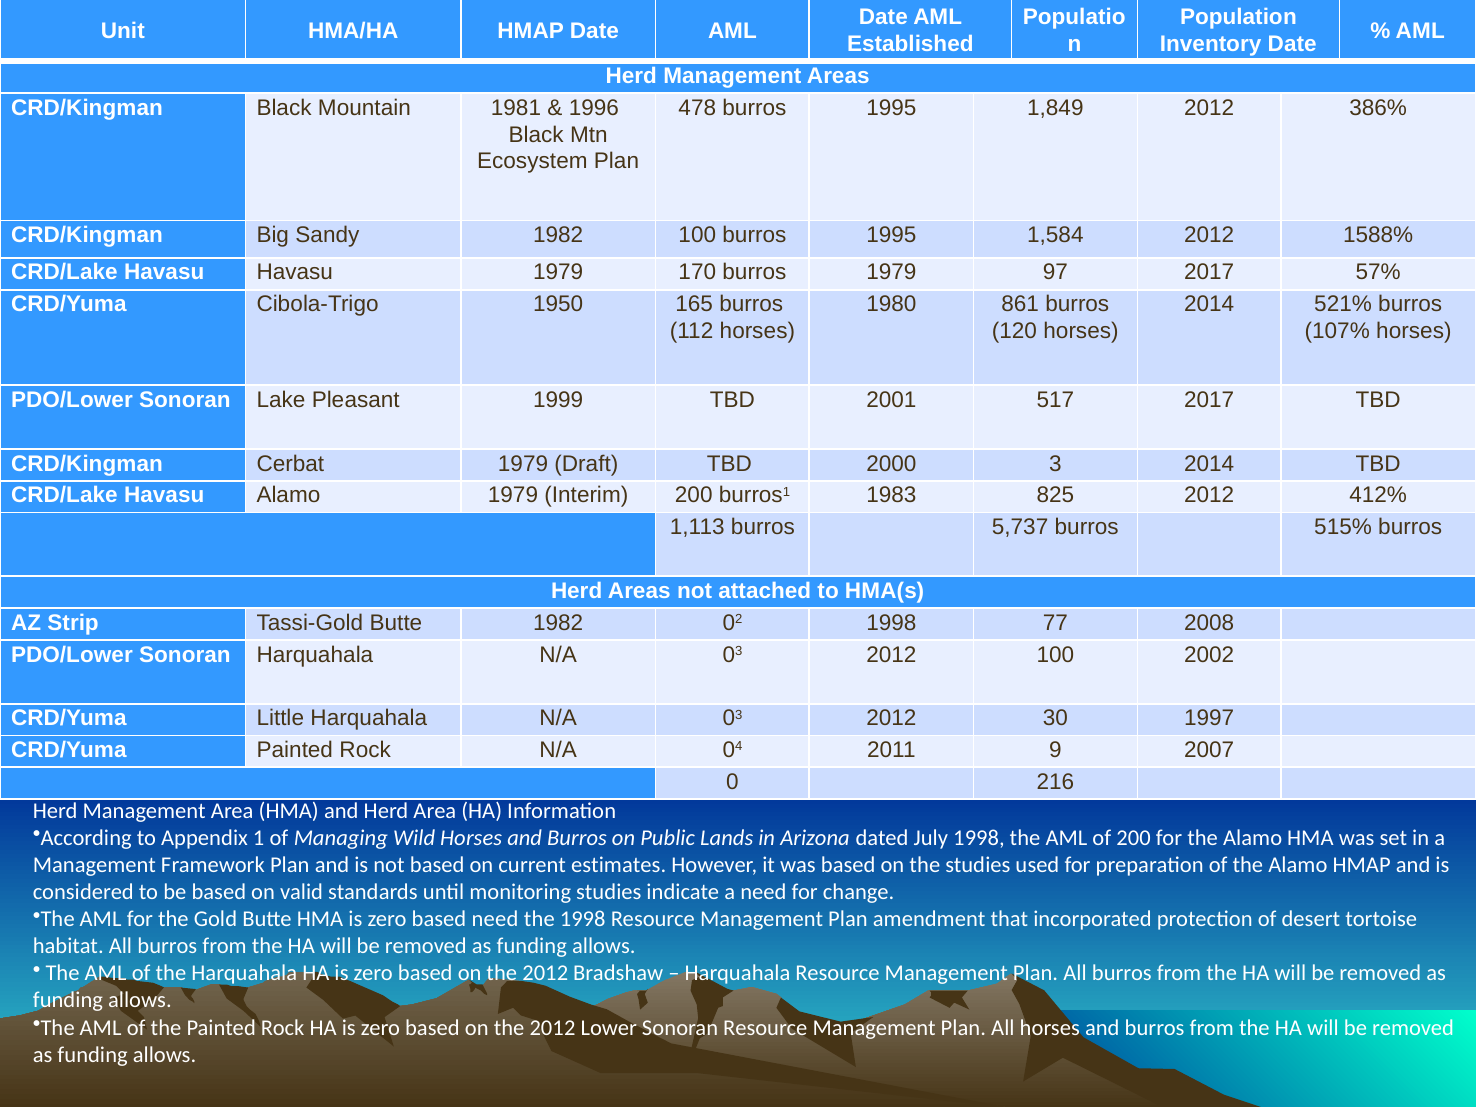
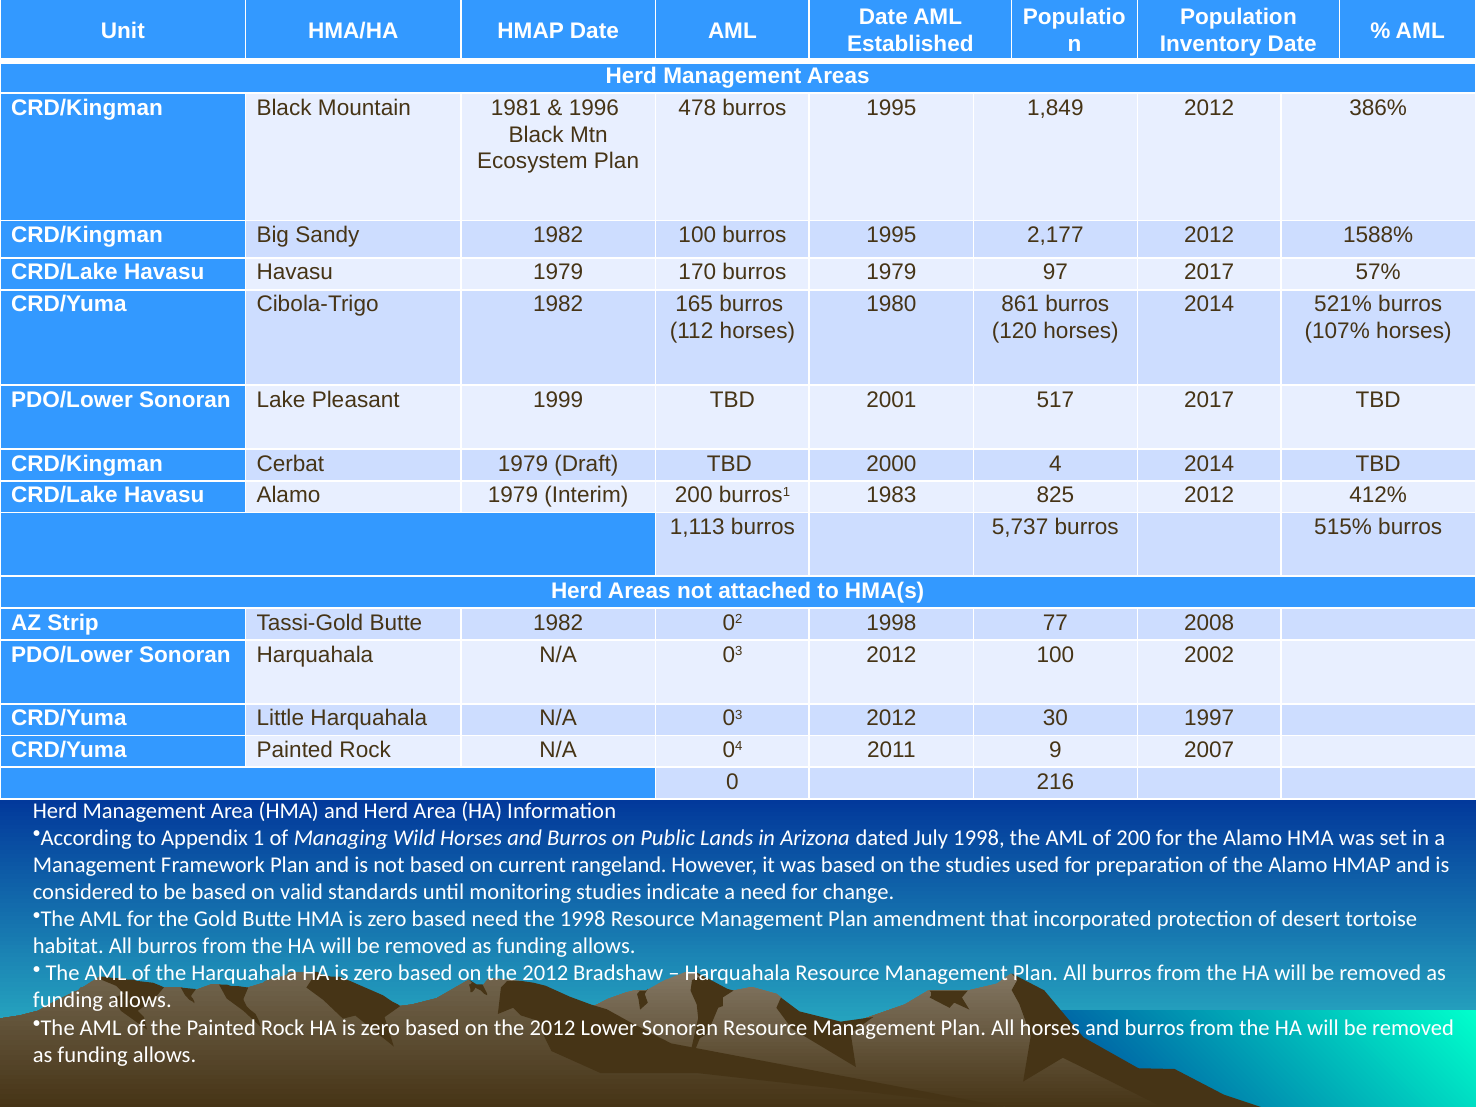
1,584: 1,584 -> 2,177
Cibola-Trigo 1950: 1950 -> 1982
3: 3 -> 4
estimates: estimates -> rangeland
